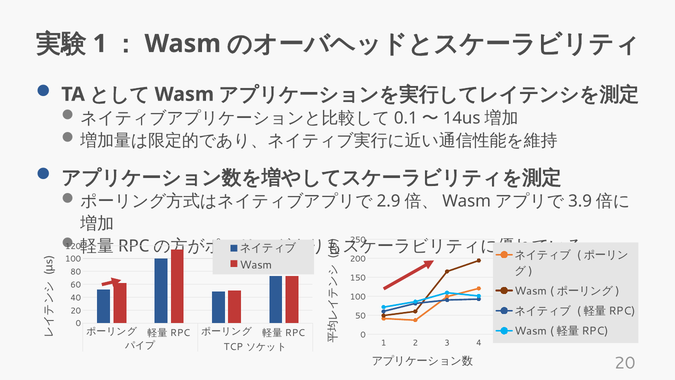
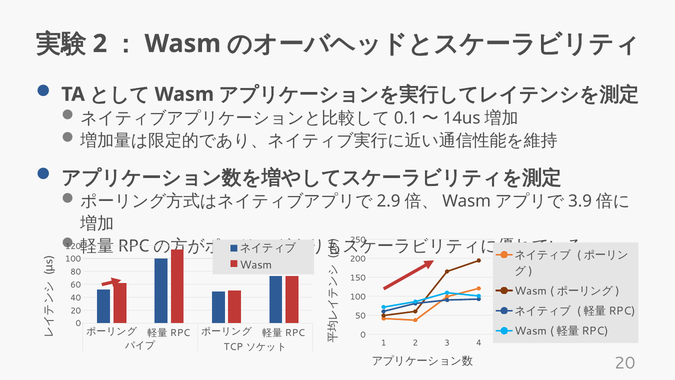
1 at (100, 44): 1 -> 2
